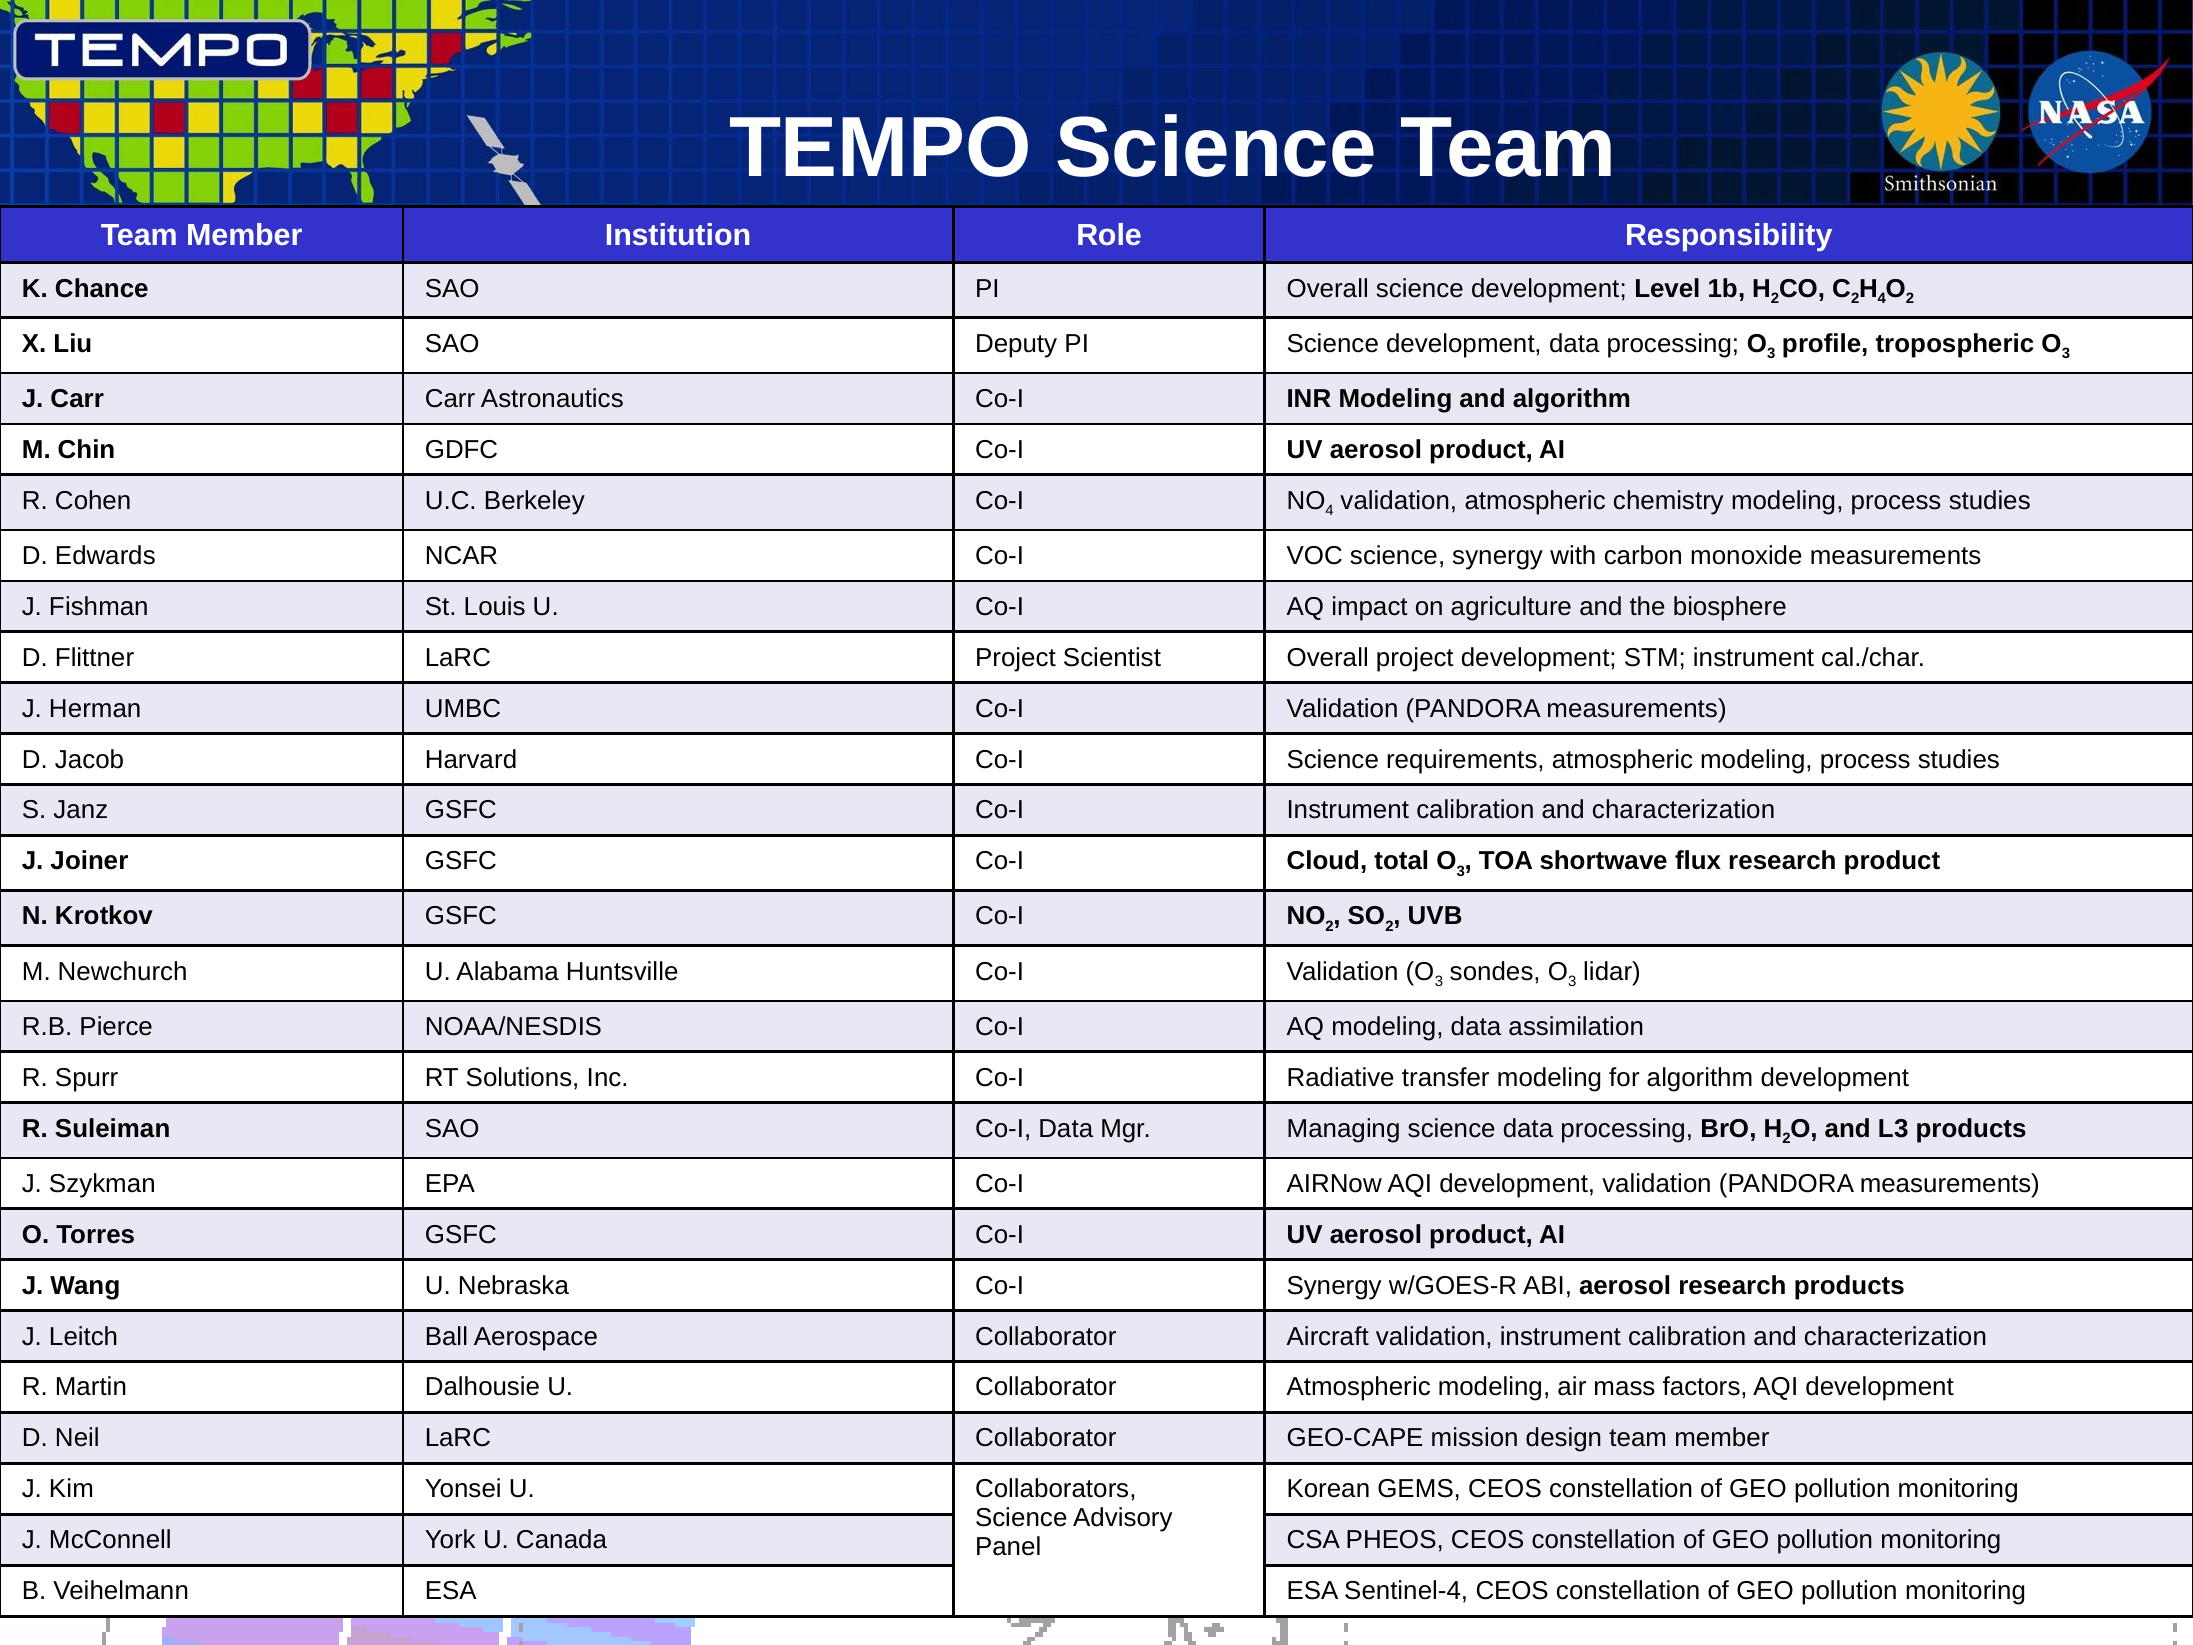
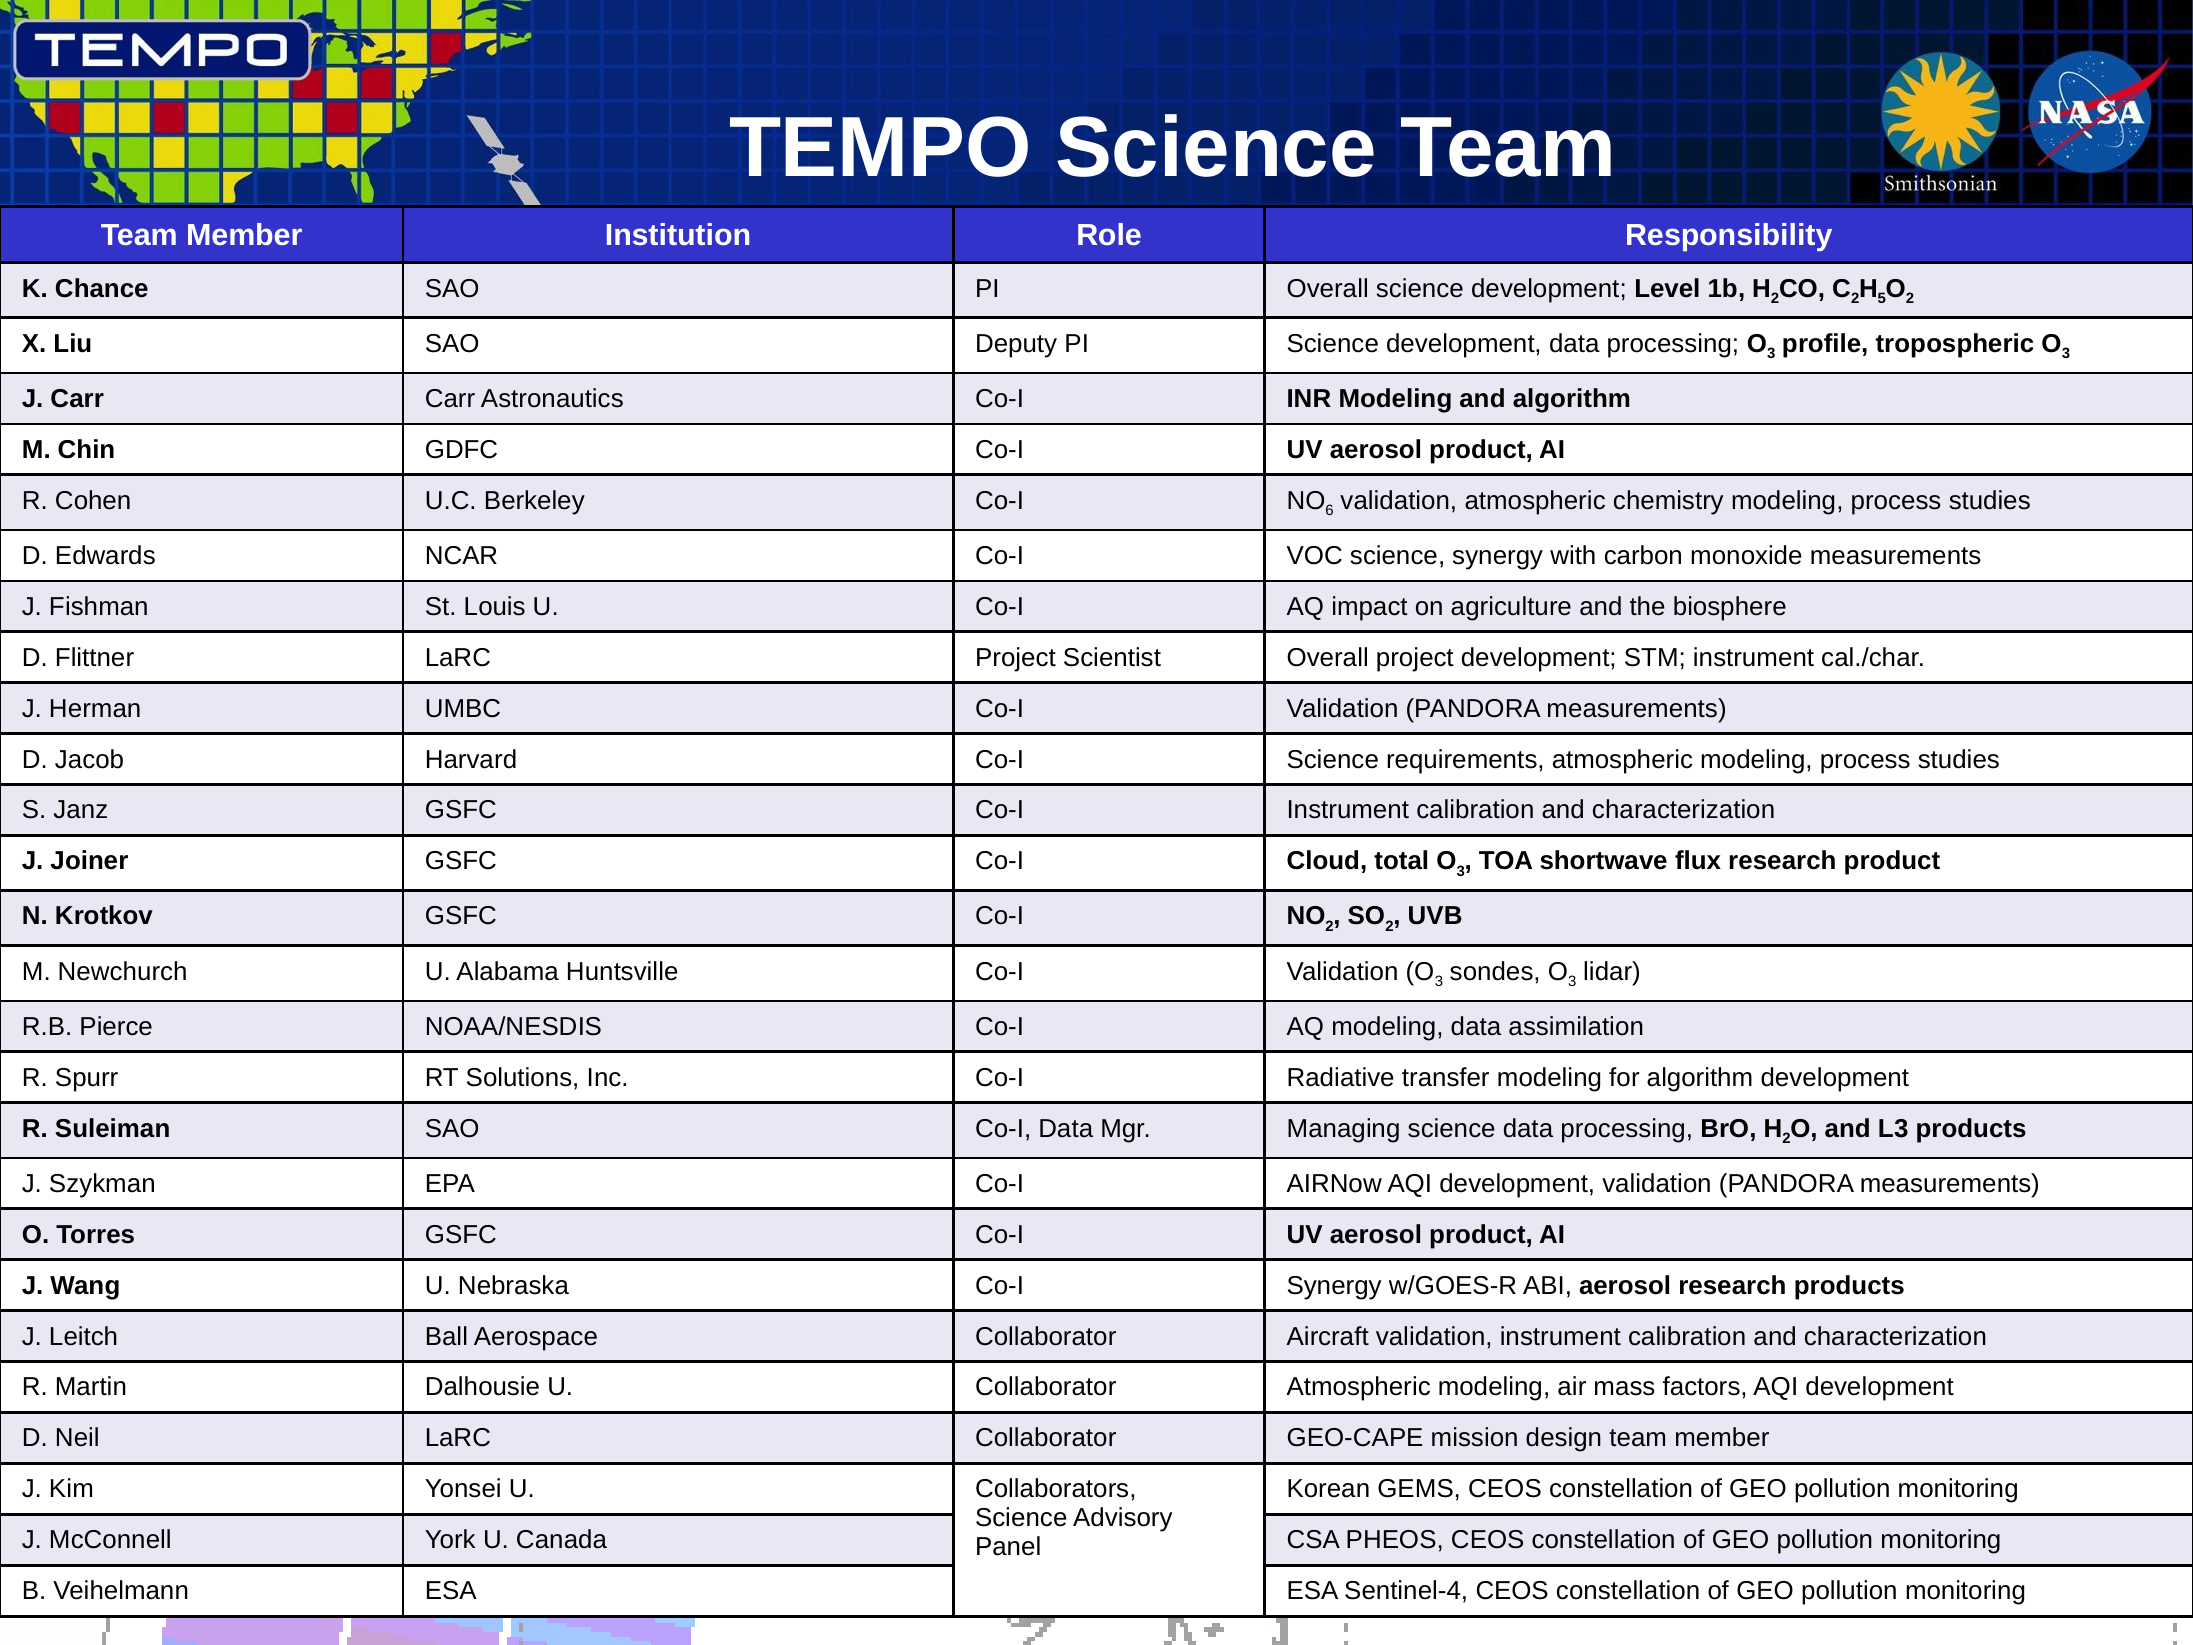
4 at (1882, 299): 4 -> 5
4 at (1330, 511): 4 -> 6
